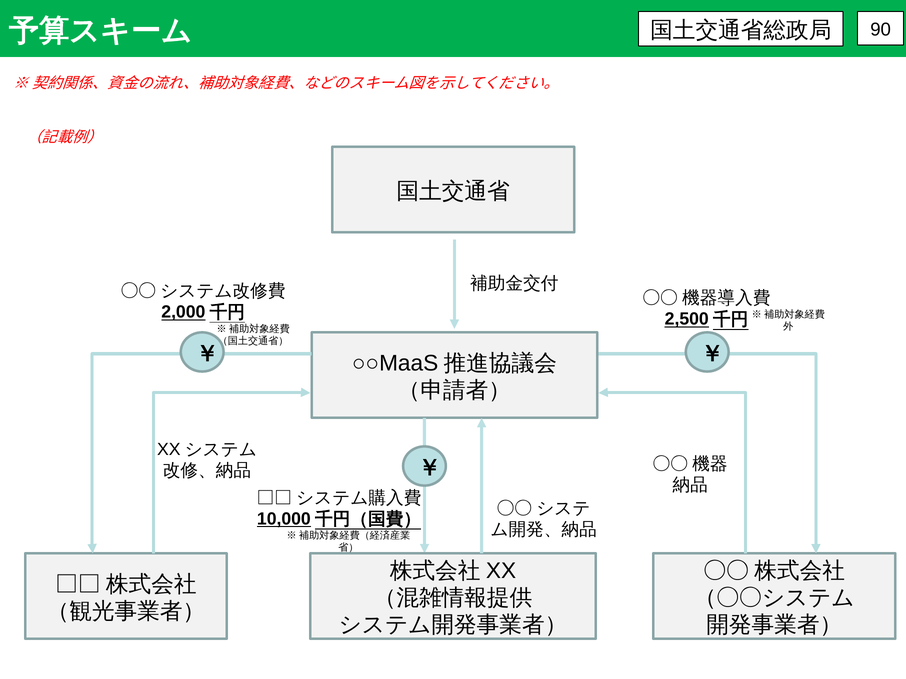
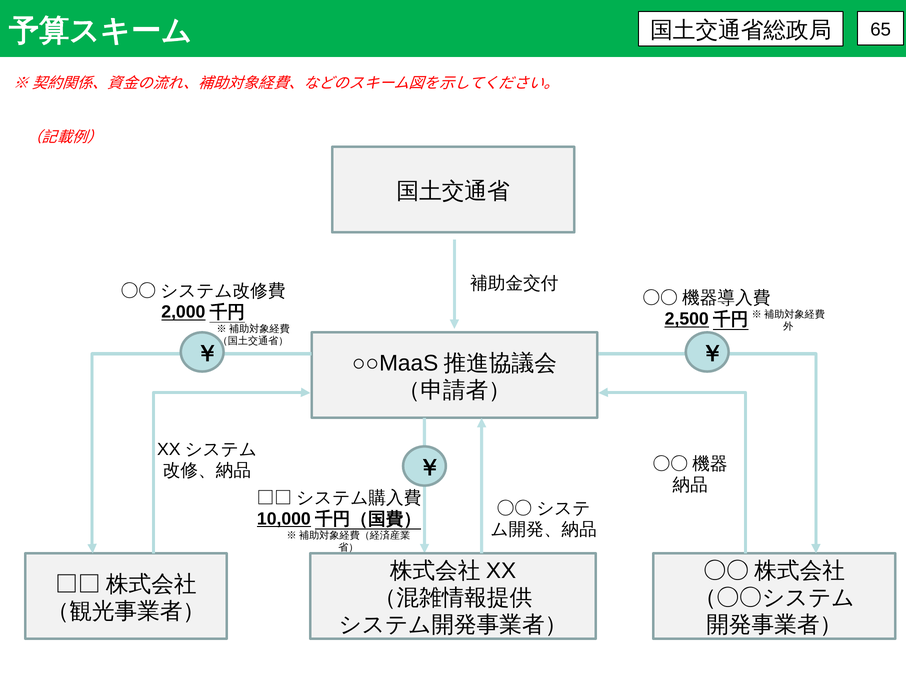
90: 90 -> 65
